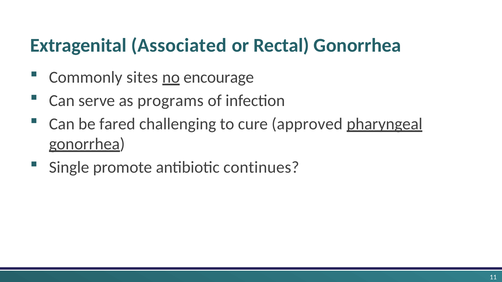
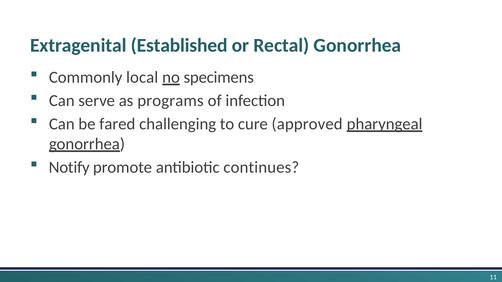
Associated: Associated -> Established
sites: sites -> local
encourage: encourage -> specimens
Single: Single -> Notify
